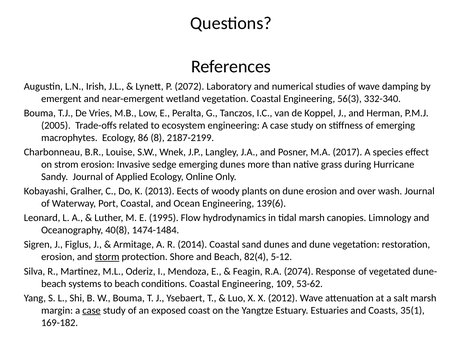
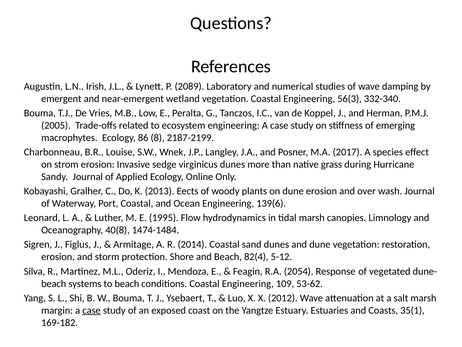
2072: 2072 -> 2089
sedge emerging: emerging -> virginicus
storm underline: present -> none
2074: 2074 -> 2054
